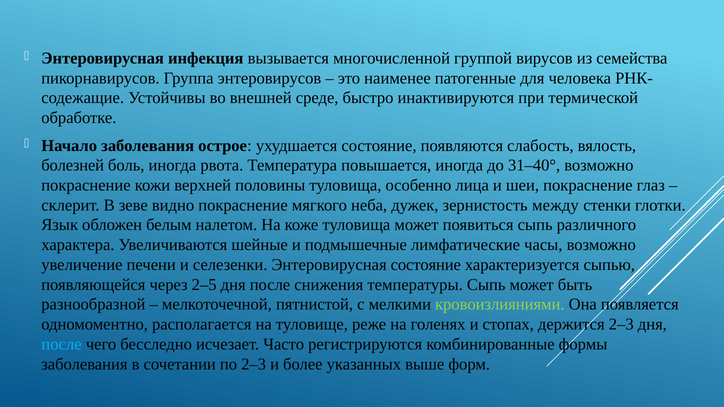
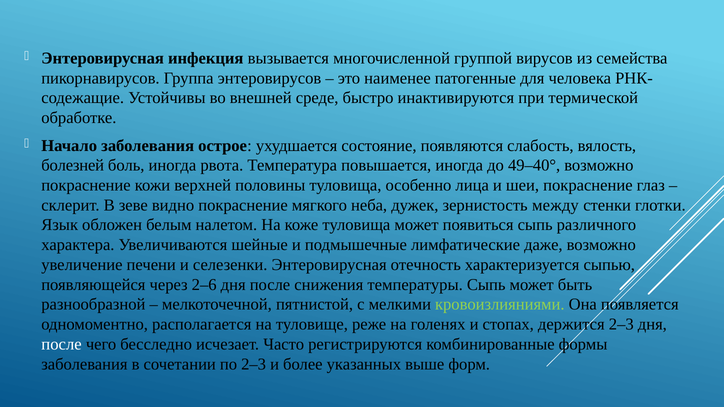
31–40°: 31–40° -> 49–40°
часы: часы -> даже
Энтеровирусная состояние: состояние -> отечность
2–5: 2–5 -> 2–6
после at (62, 344) colour: light blue -> white
